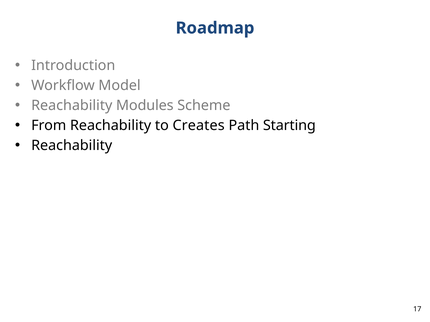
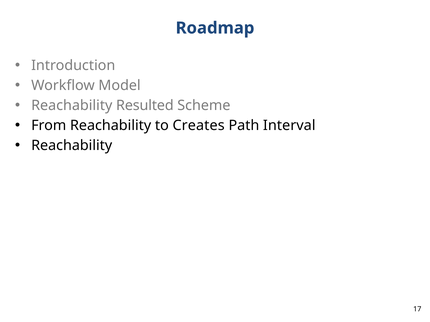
Modules: Modules -> Resulted
Starting: Starting -> Interval
